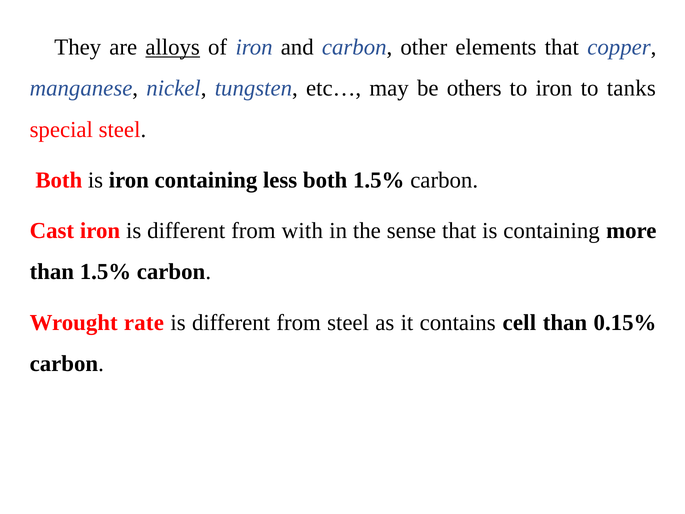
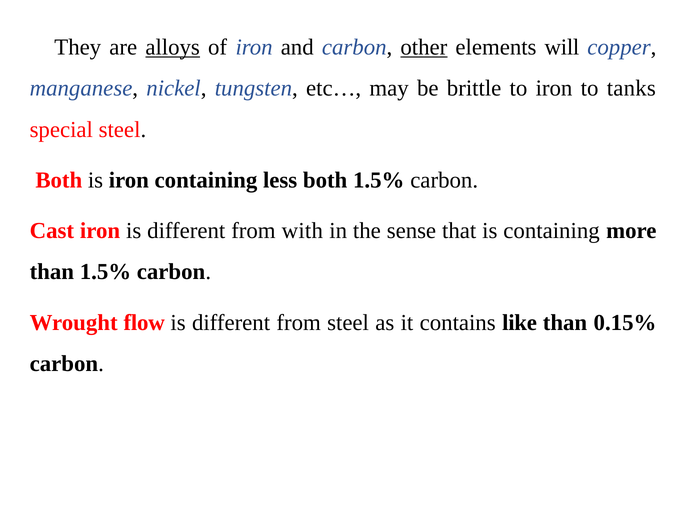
other underline: none -> present
elements that: that -> will
others: others -> brittle
rate: rate -> flow
cell: cell -> like
